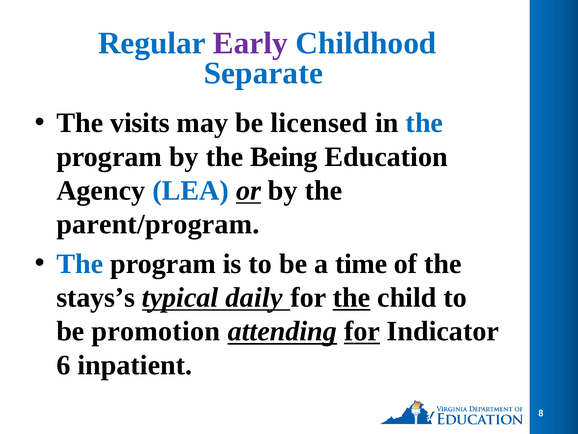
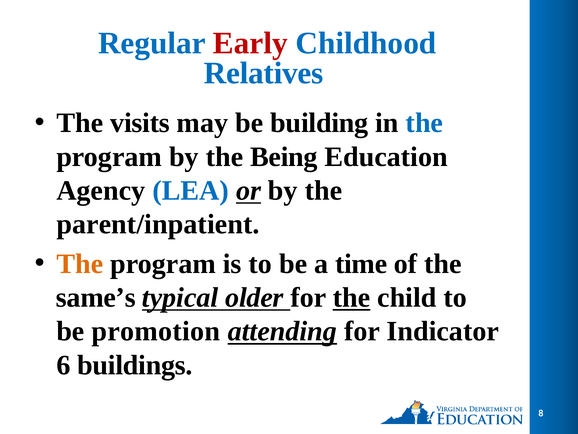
Early colour: purple -> red
Separate: Separate -> Relatives
licensed: licensed -> building
parent/program: parent/program -> parent/inpatient
The at (80, 264) colour: blue -> orange
stays’s: stays’s -> same’s
daily: daily -> older
for at (362, 331) underline: present -> none
inpatient: inpatient -> buildings
